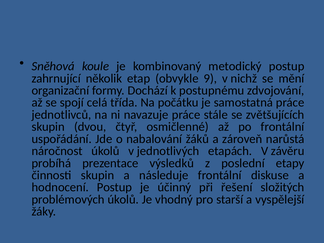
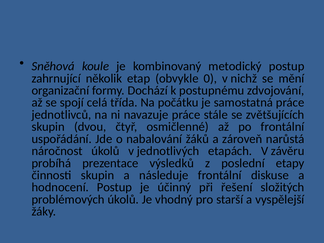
9: 9 -> 0
